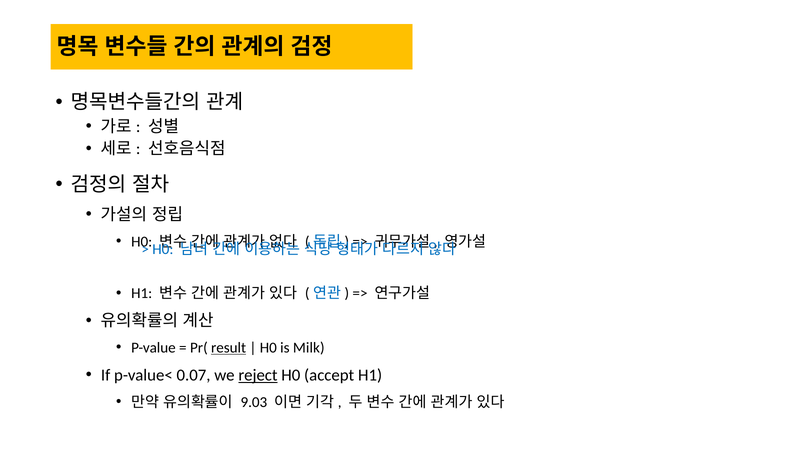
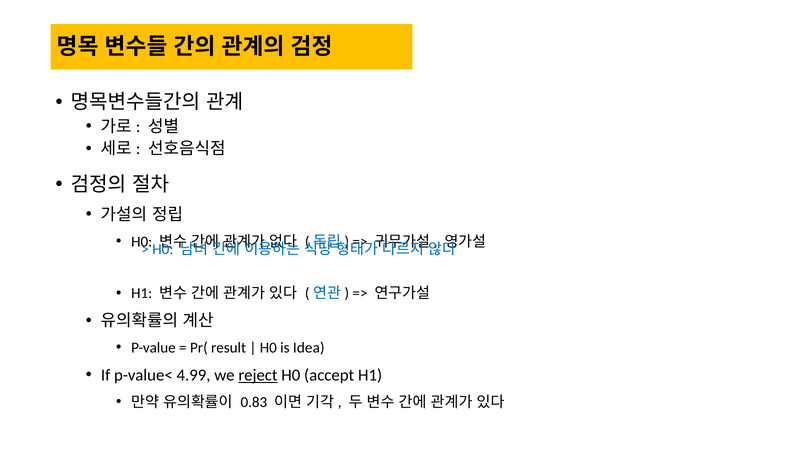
result underline: present -> none
Milk: Milk -> Idea
0.07: 0.07 -> 4.99
9.03: 9.03 -> 0.83
